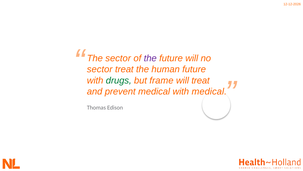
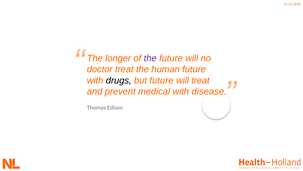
The sector: sector -> longer
sector at (100, 69): sector -> doctor
drugs colour: green -> black
but frame: frame -> future
with medical: medical -> disease
